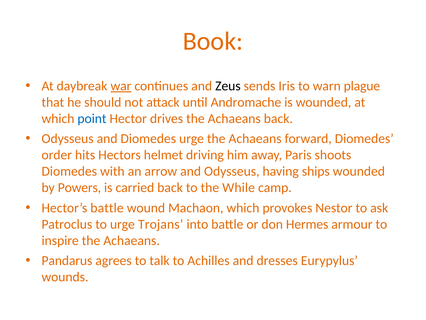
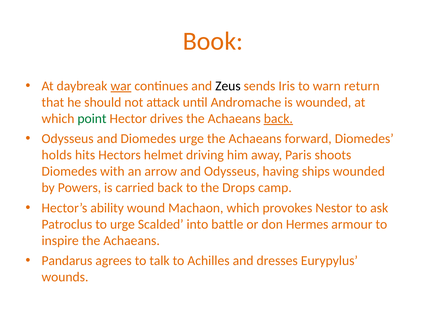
plague: plague -> return
point colour: blue -> green
back at (278, 118) underline: none -> present
order: order -> holds
While: While -> Drops
Hector’s battle: battle -> ability
Trojans: Trojans -> Scalded
